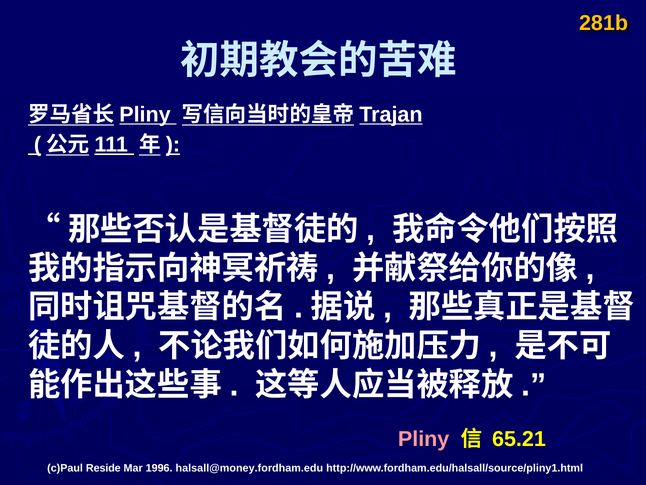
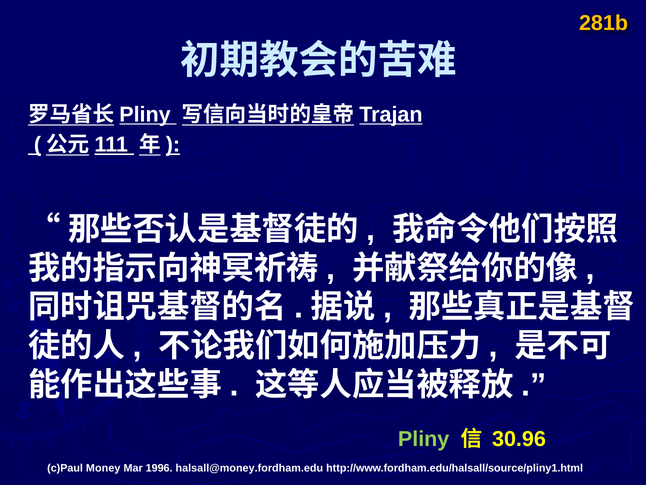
Pliny colour: pink -> light green
65.21: 65.21 -> 30.96
Reside: Reside -> Money
